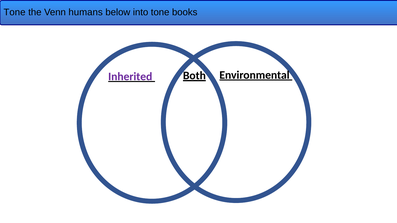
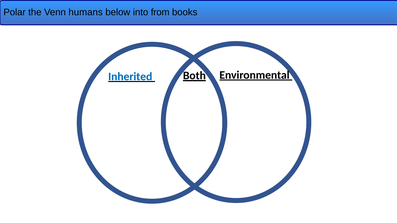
Tone at (15, 12): Tone -> Polar
tone at (160, 12): tone -> from
Inherited colour: purple -> blue
